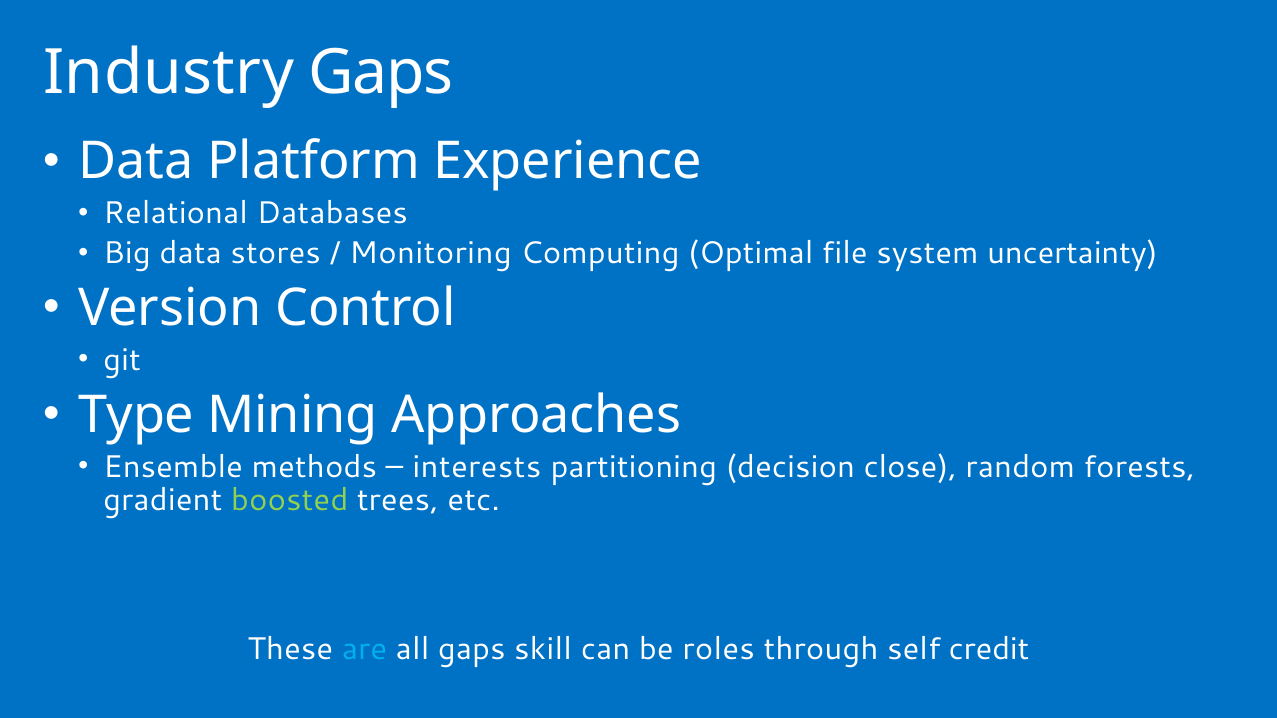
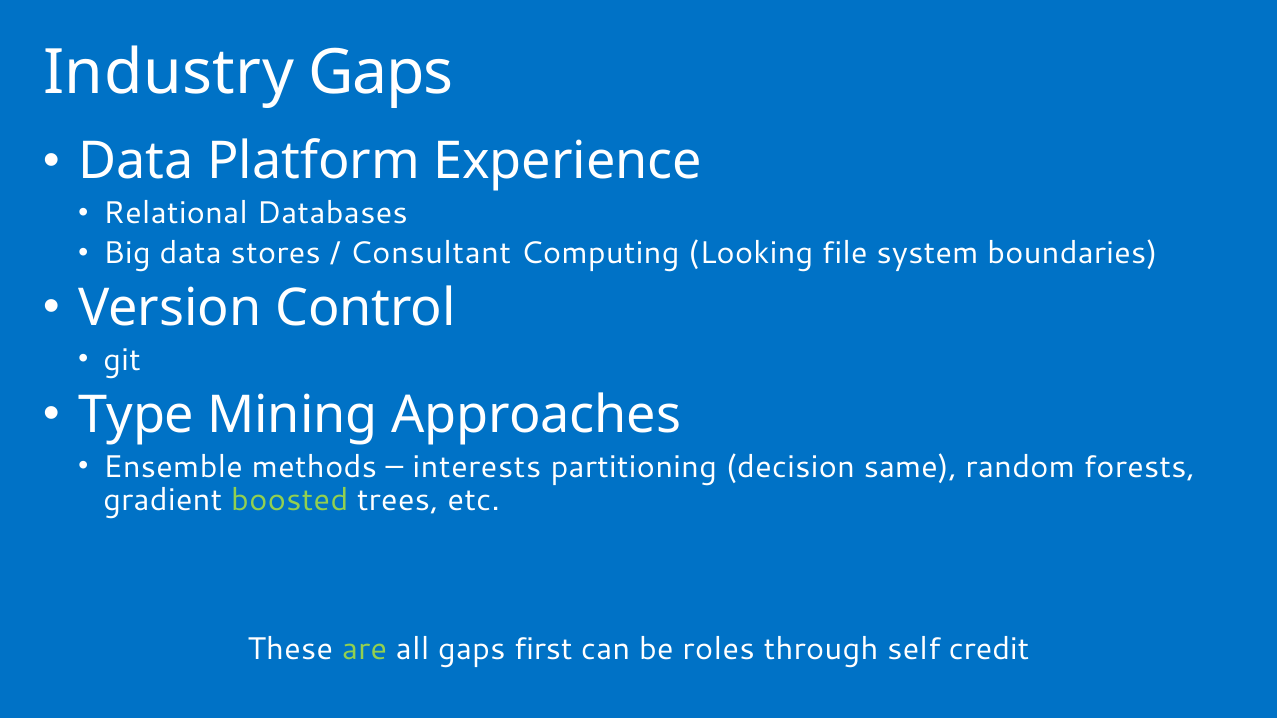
Monitoring: Monitoring -> Consultant
Optimal: Optimal -> Looking
uncertainty: uncertainty -> boundaries
close: close -> same
are colour: light blue -> light green
skill: skill -> first
